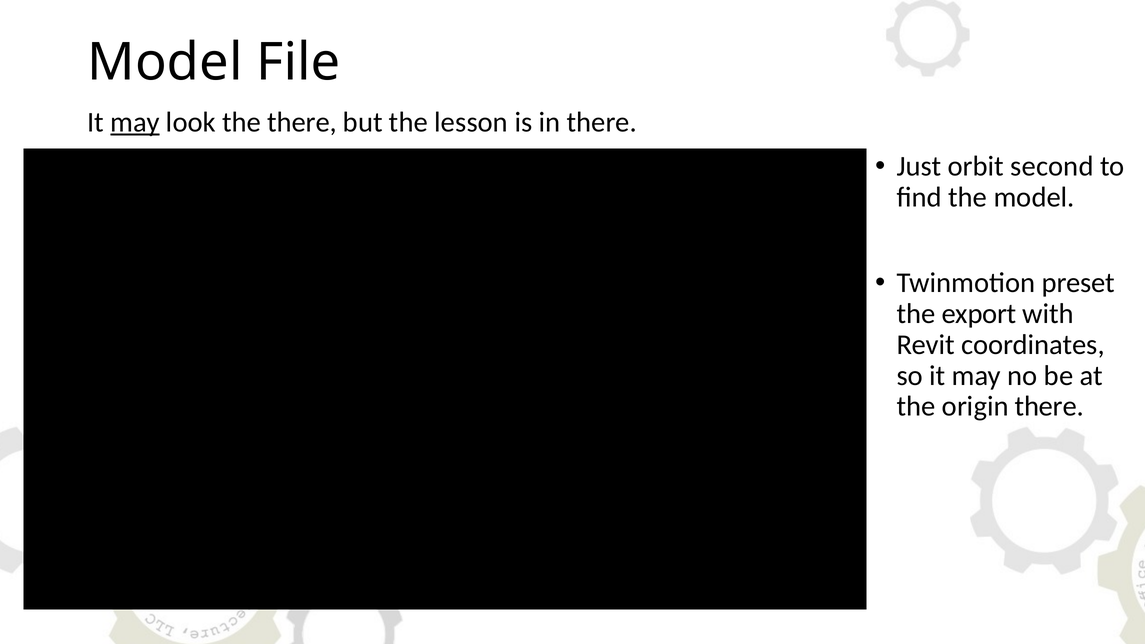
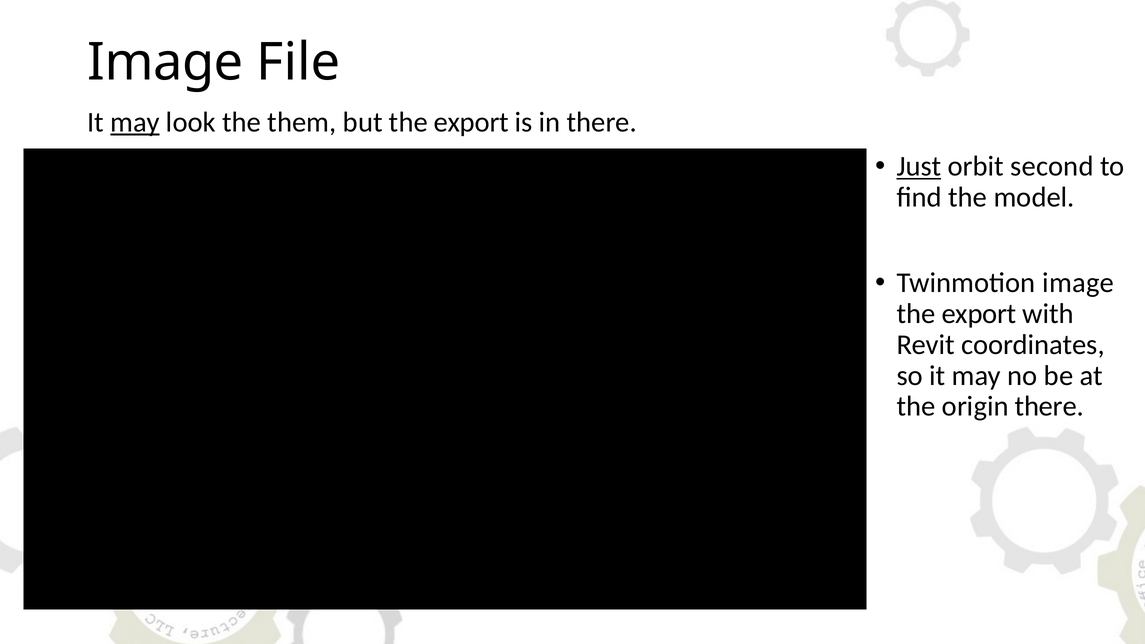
Model at (165, 62): Model -> Image
the there: there -> them
but the lesson: lesson -> export
Just underline: none -> present
Twinmotion preset: preset -> image
